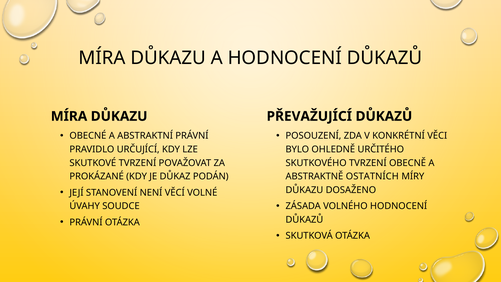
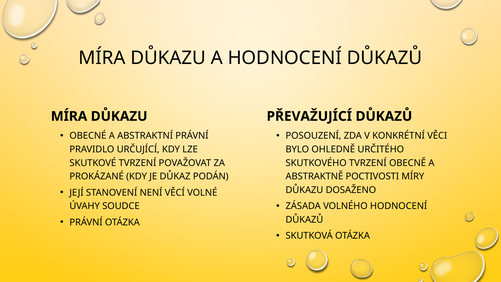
OSTATNÍCH: OSTATNÍCH -> POCTIVOSTI
